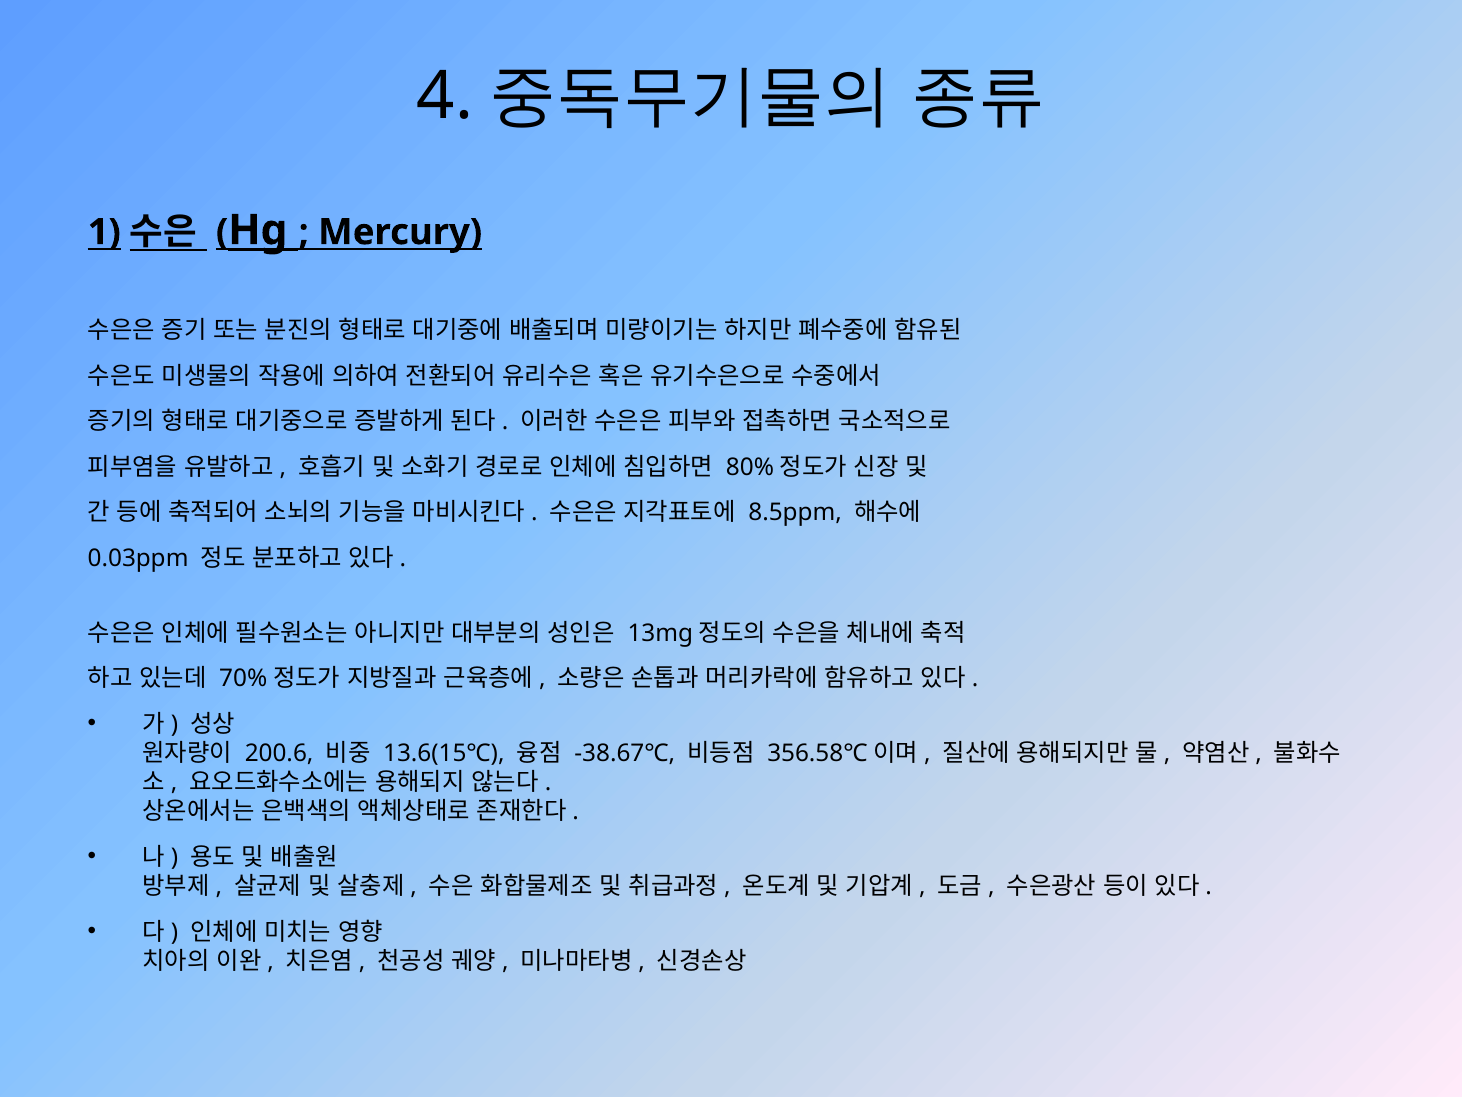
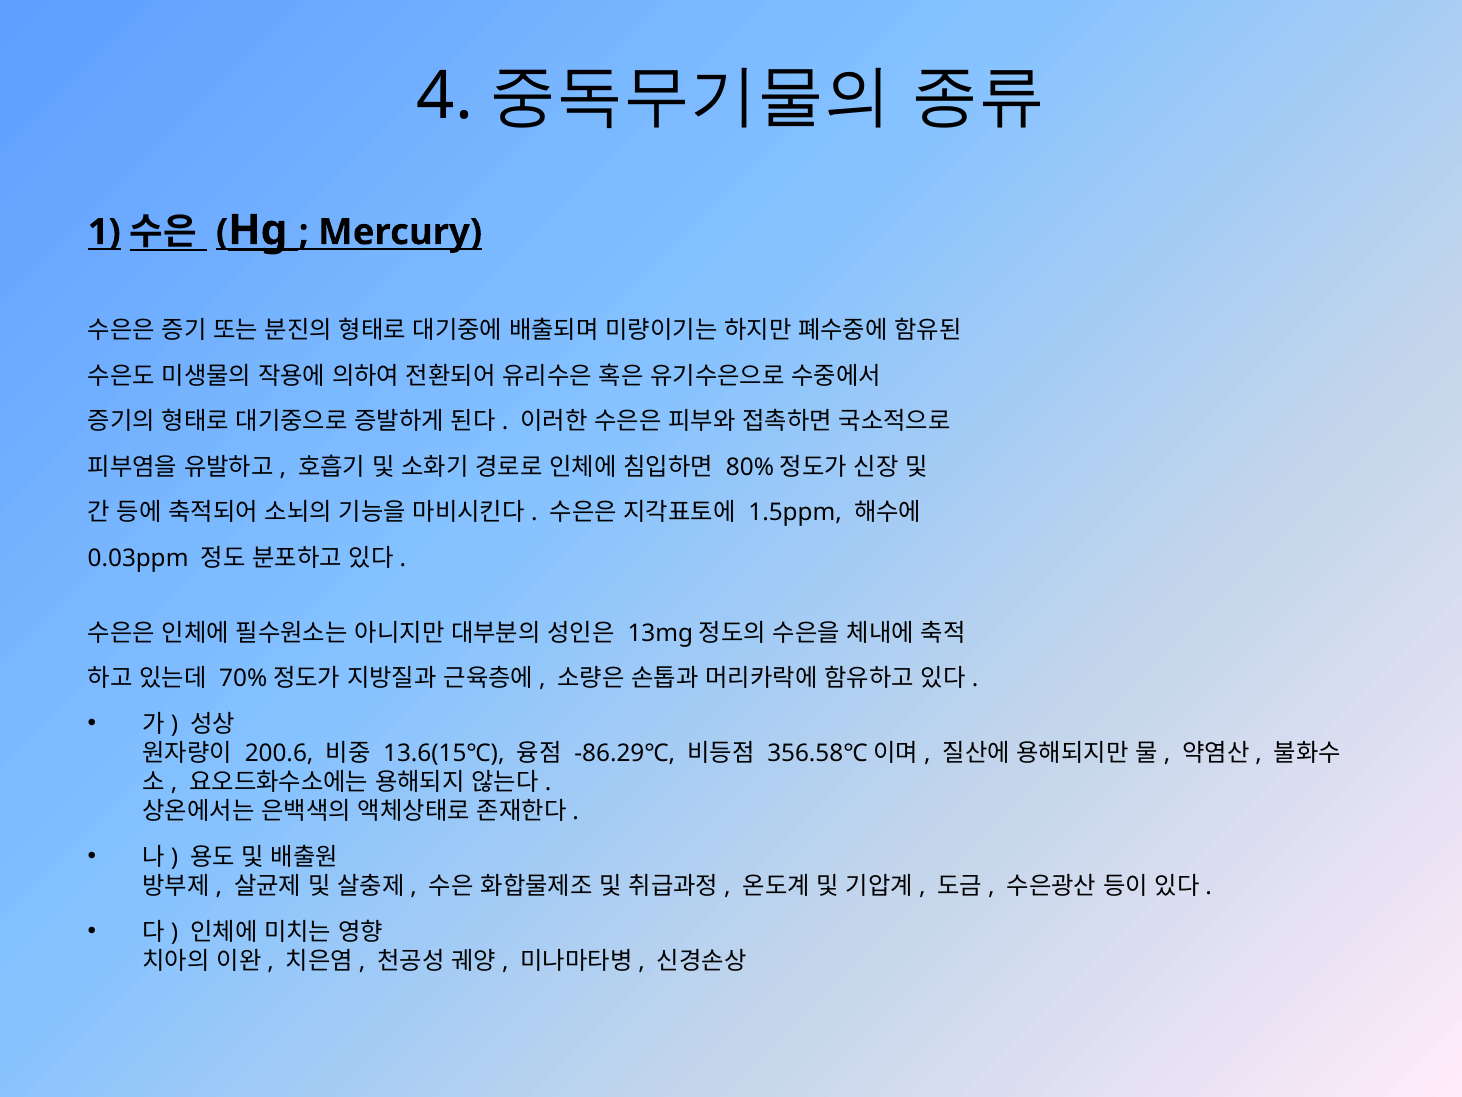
8.5ppm: 8.5ppm -> 1.5ppm
-38.67℃: -38.67℃ -> -86.29℃
